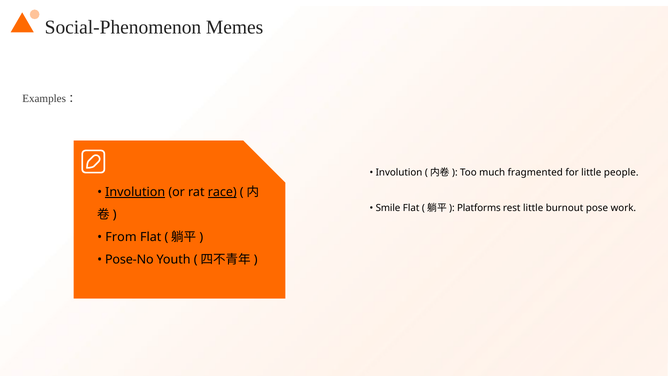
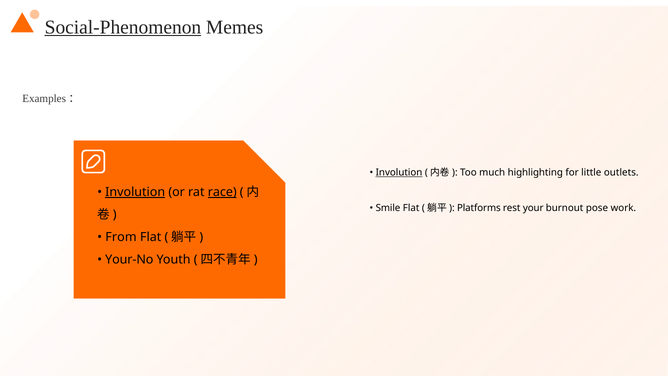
Social-Phenomenon underline: none -> present
Involution at (399, 173) underline: none -> present
fragmented: fragmented -> highlighting
people: people -> outlets
rest little: little -> your
Pose-No: Pose-No -> Your-No
